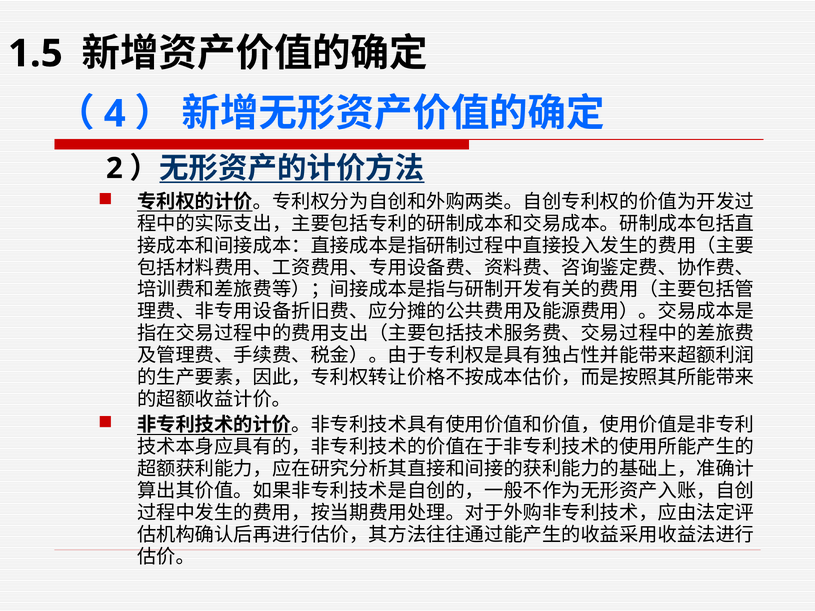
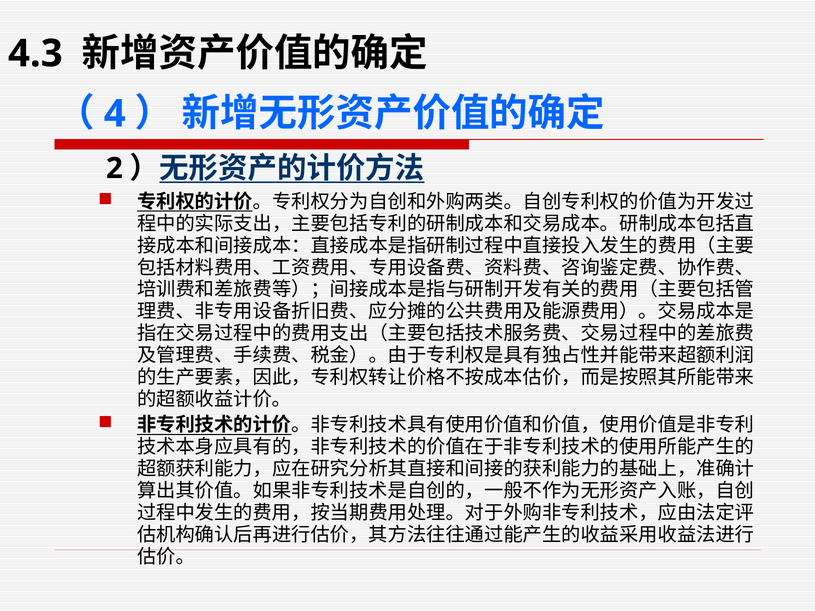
1.5: 1.5 -> 4.3
